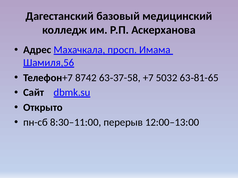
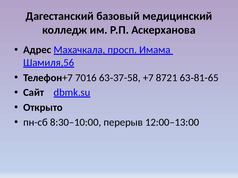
8742: 8742 -> 7016
5032: 5032 -> 8721
8:30–11:00: 8:30–11:00 -> 8:30–10:00
